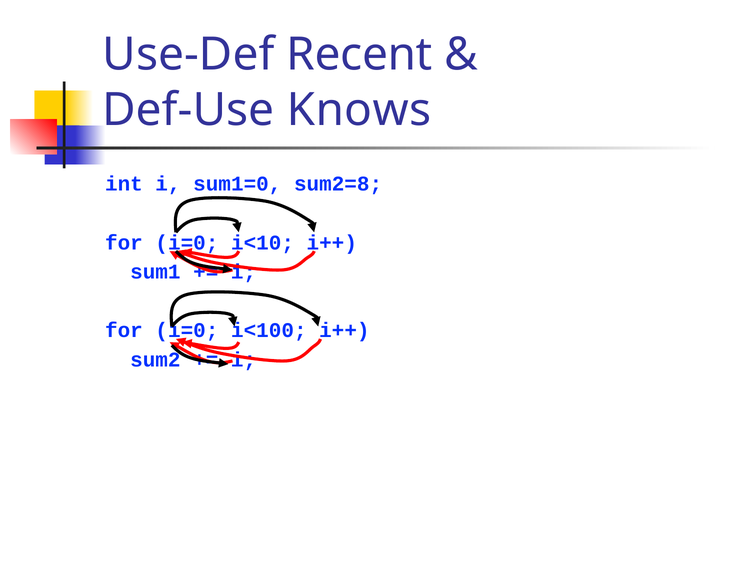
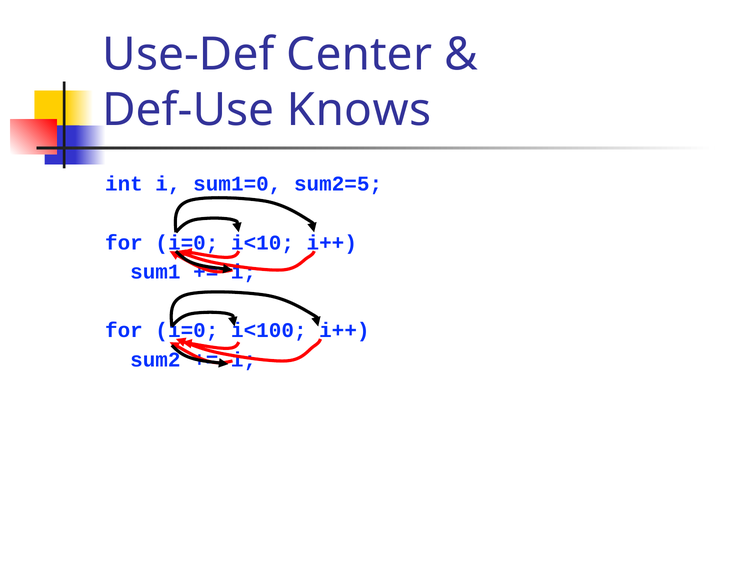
Recent: Recent -> Center
sum2=8: sum2=8 -> sum2=5
